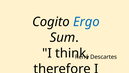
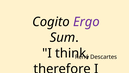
Ergo colour: blue -> purple
